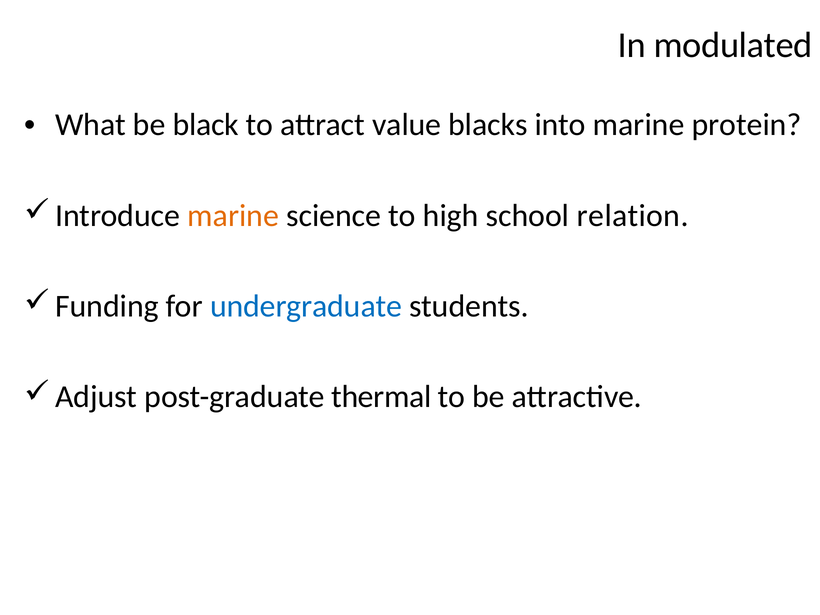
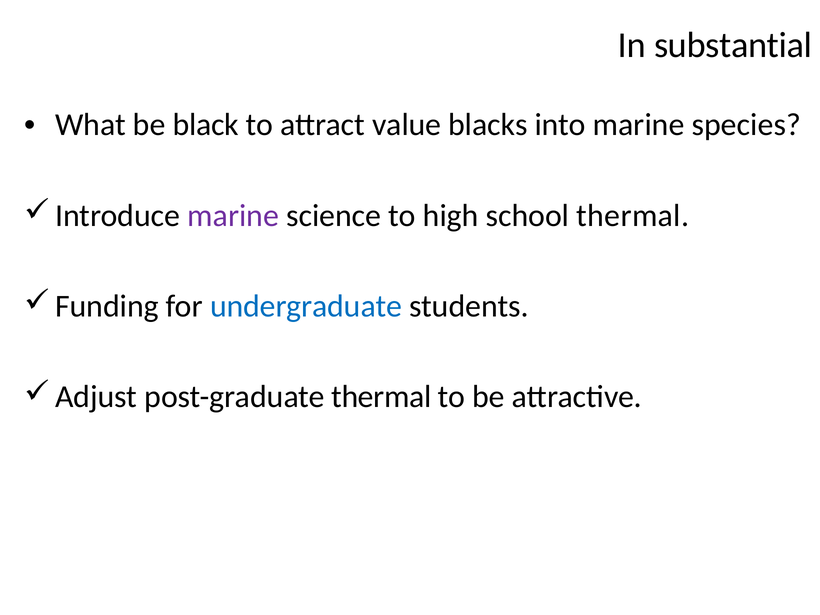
modulated: modulated -> substantial
protein: protein -> species
marine at (233, 215) colour: orange -> purple
school relation: relation -> thermal
